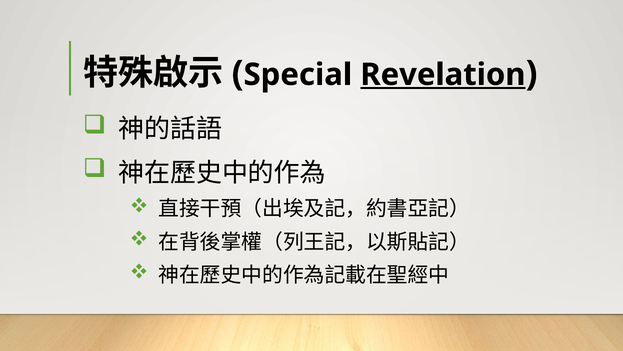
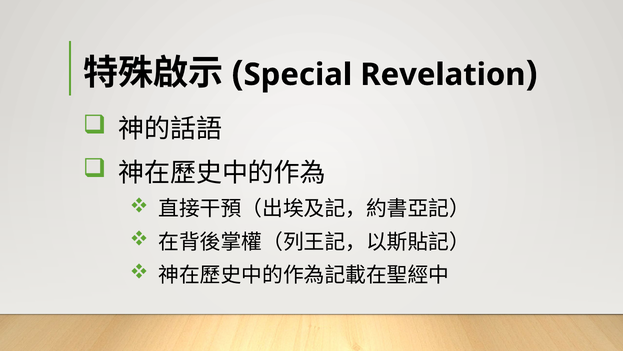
Revelation underline: present -> none
